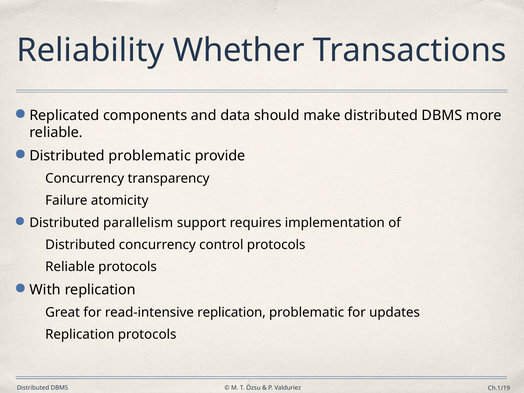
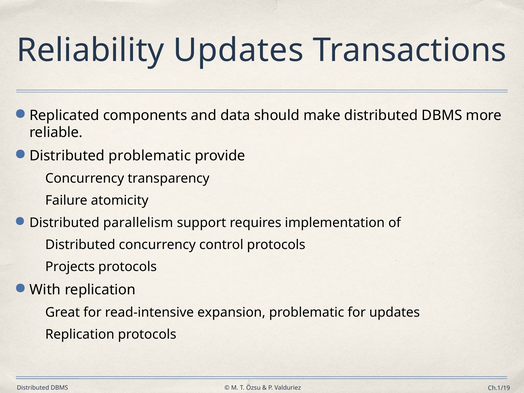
Reliability Whether: Whether -> Updates
Reliable at (70, 267): Reliable -> Projects
read-intensive replication: replication -> expansion
